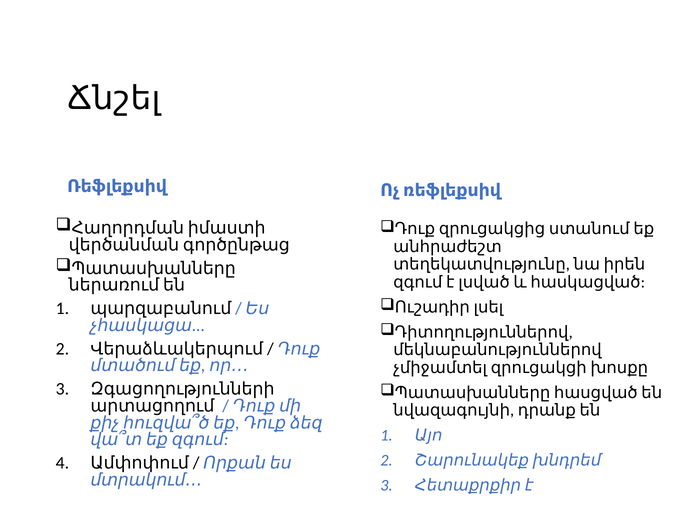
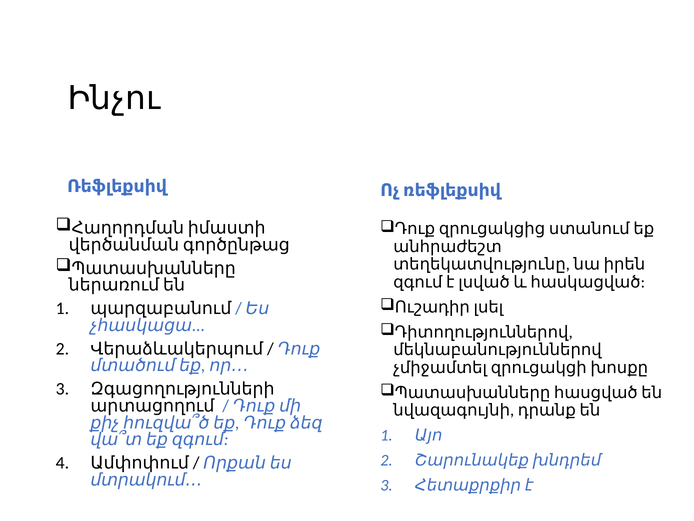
Ճնշել: Ճնշել -> Ինչու
